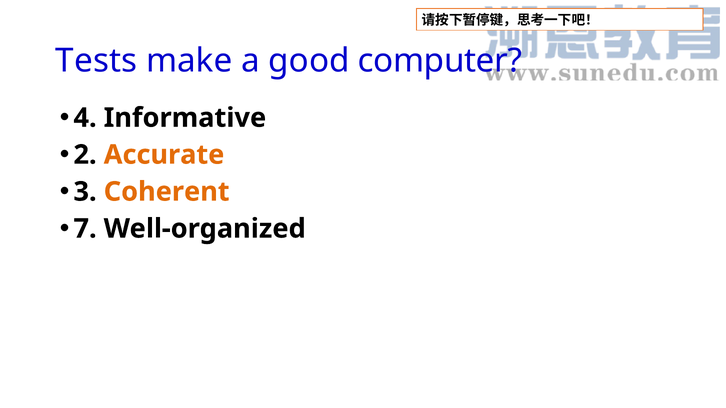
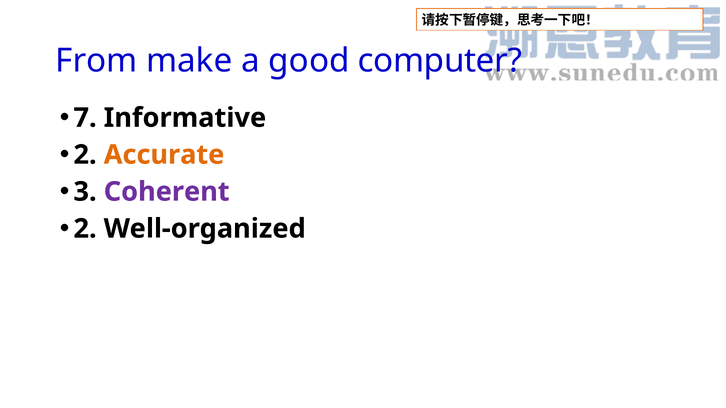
Tests: Tests -> From
4: 4 -> 7
Coherent colour: orange -> purple
7 at (85, 229): 7 -> 2
